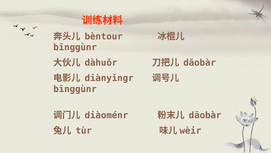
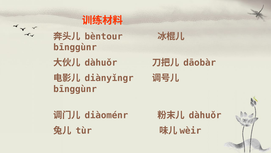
dāobàr at (205, 115): dāobàr -> dàhuǒr
